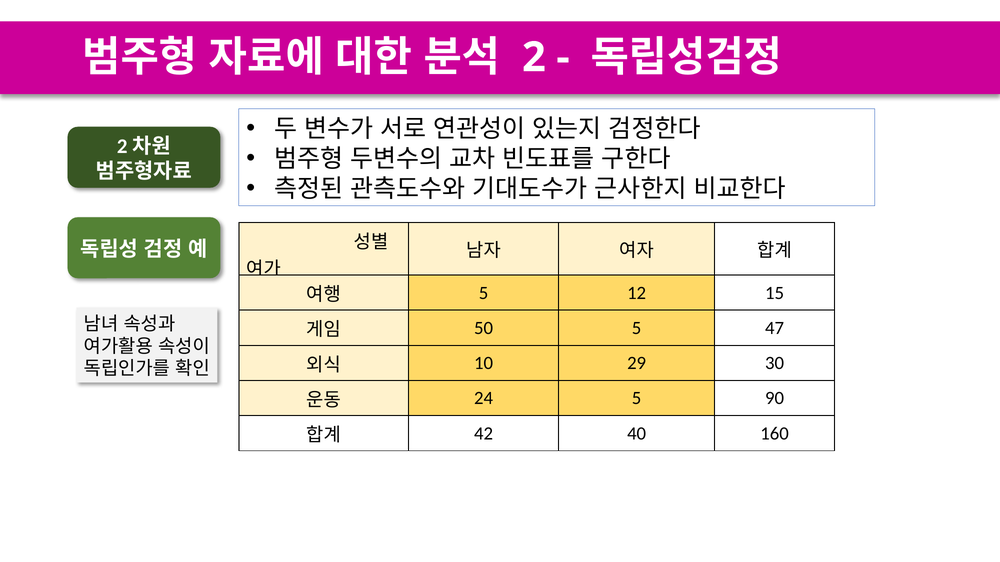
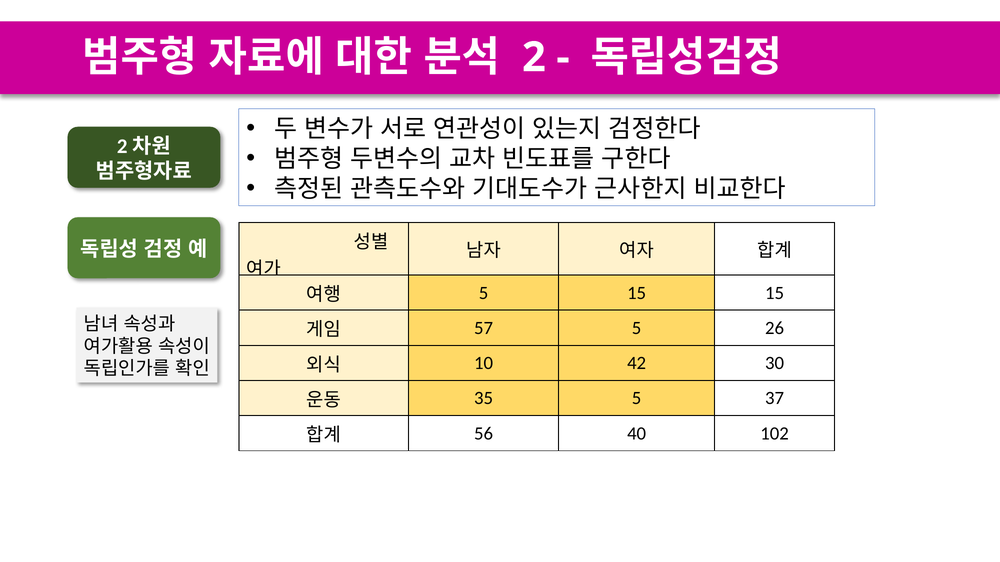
5 12: 12 -> 15
50: 50 -> 57
47: 47 -> 26
29: 29 -> 42
24: 24 -> 35
90: 90 -> 37
42: 42 -> 56
160: 160 -> 102
